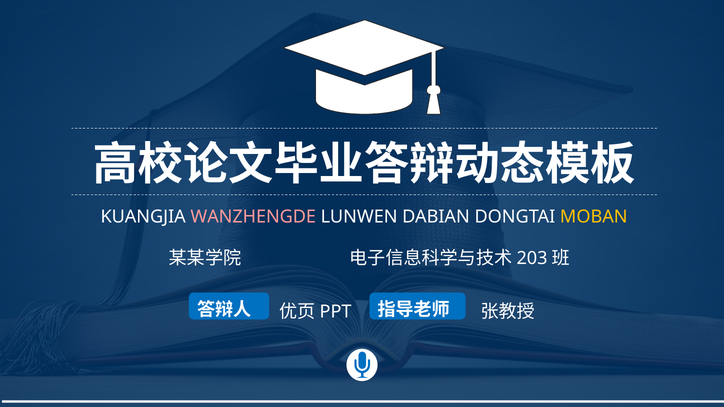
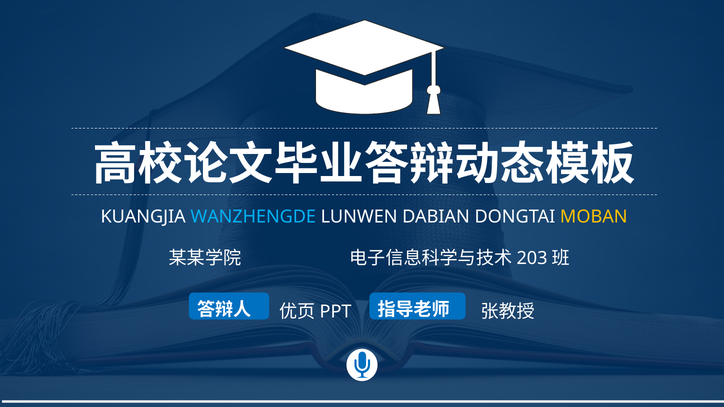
WANZHENGDE colour: pink -> light blue
